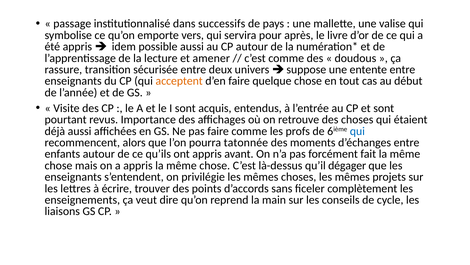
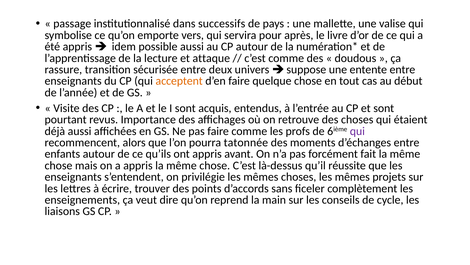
amener: amener -> attaque
qui at (357, 131) colour: blue -> purple
dégager: dégager -> réussite
